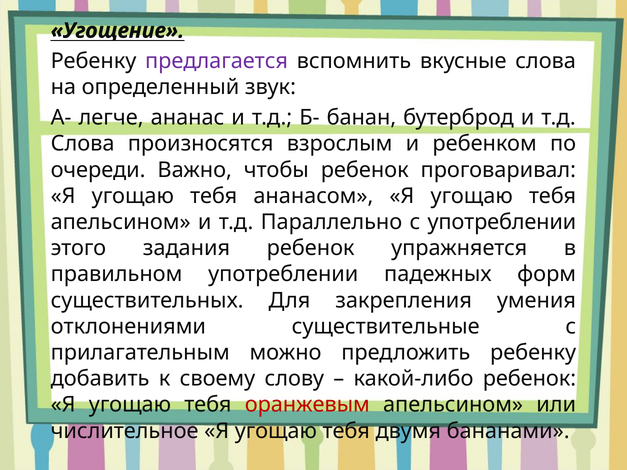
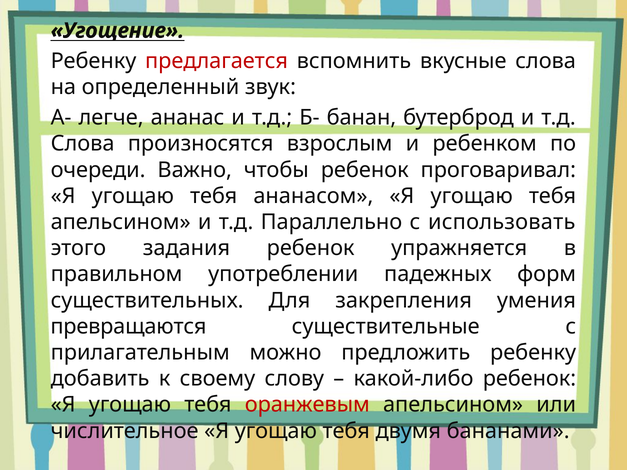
предлагается colour: purple -> red
с употреблении: употреблении -> использовать
отклонениями: отклонениями -> превращаются
